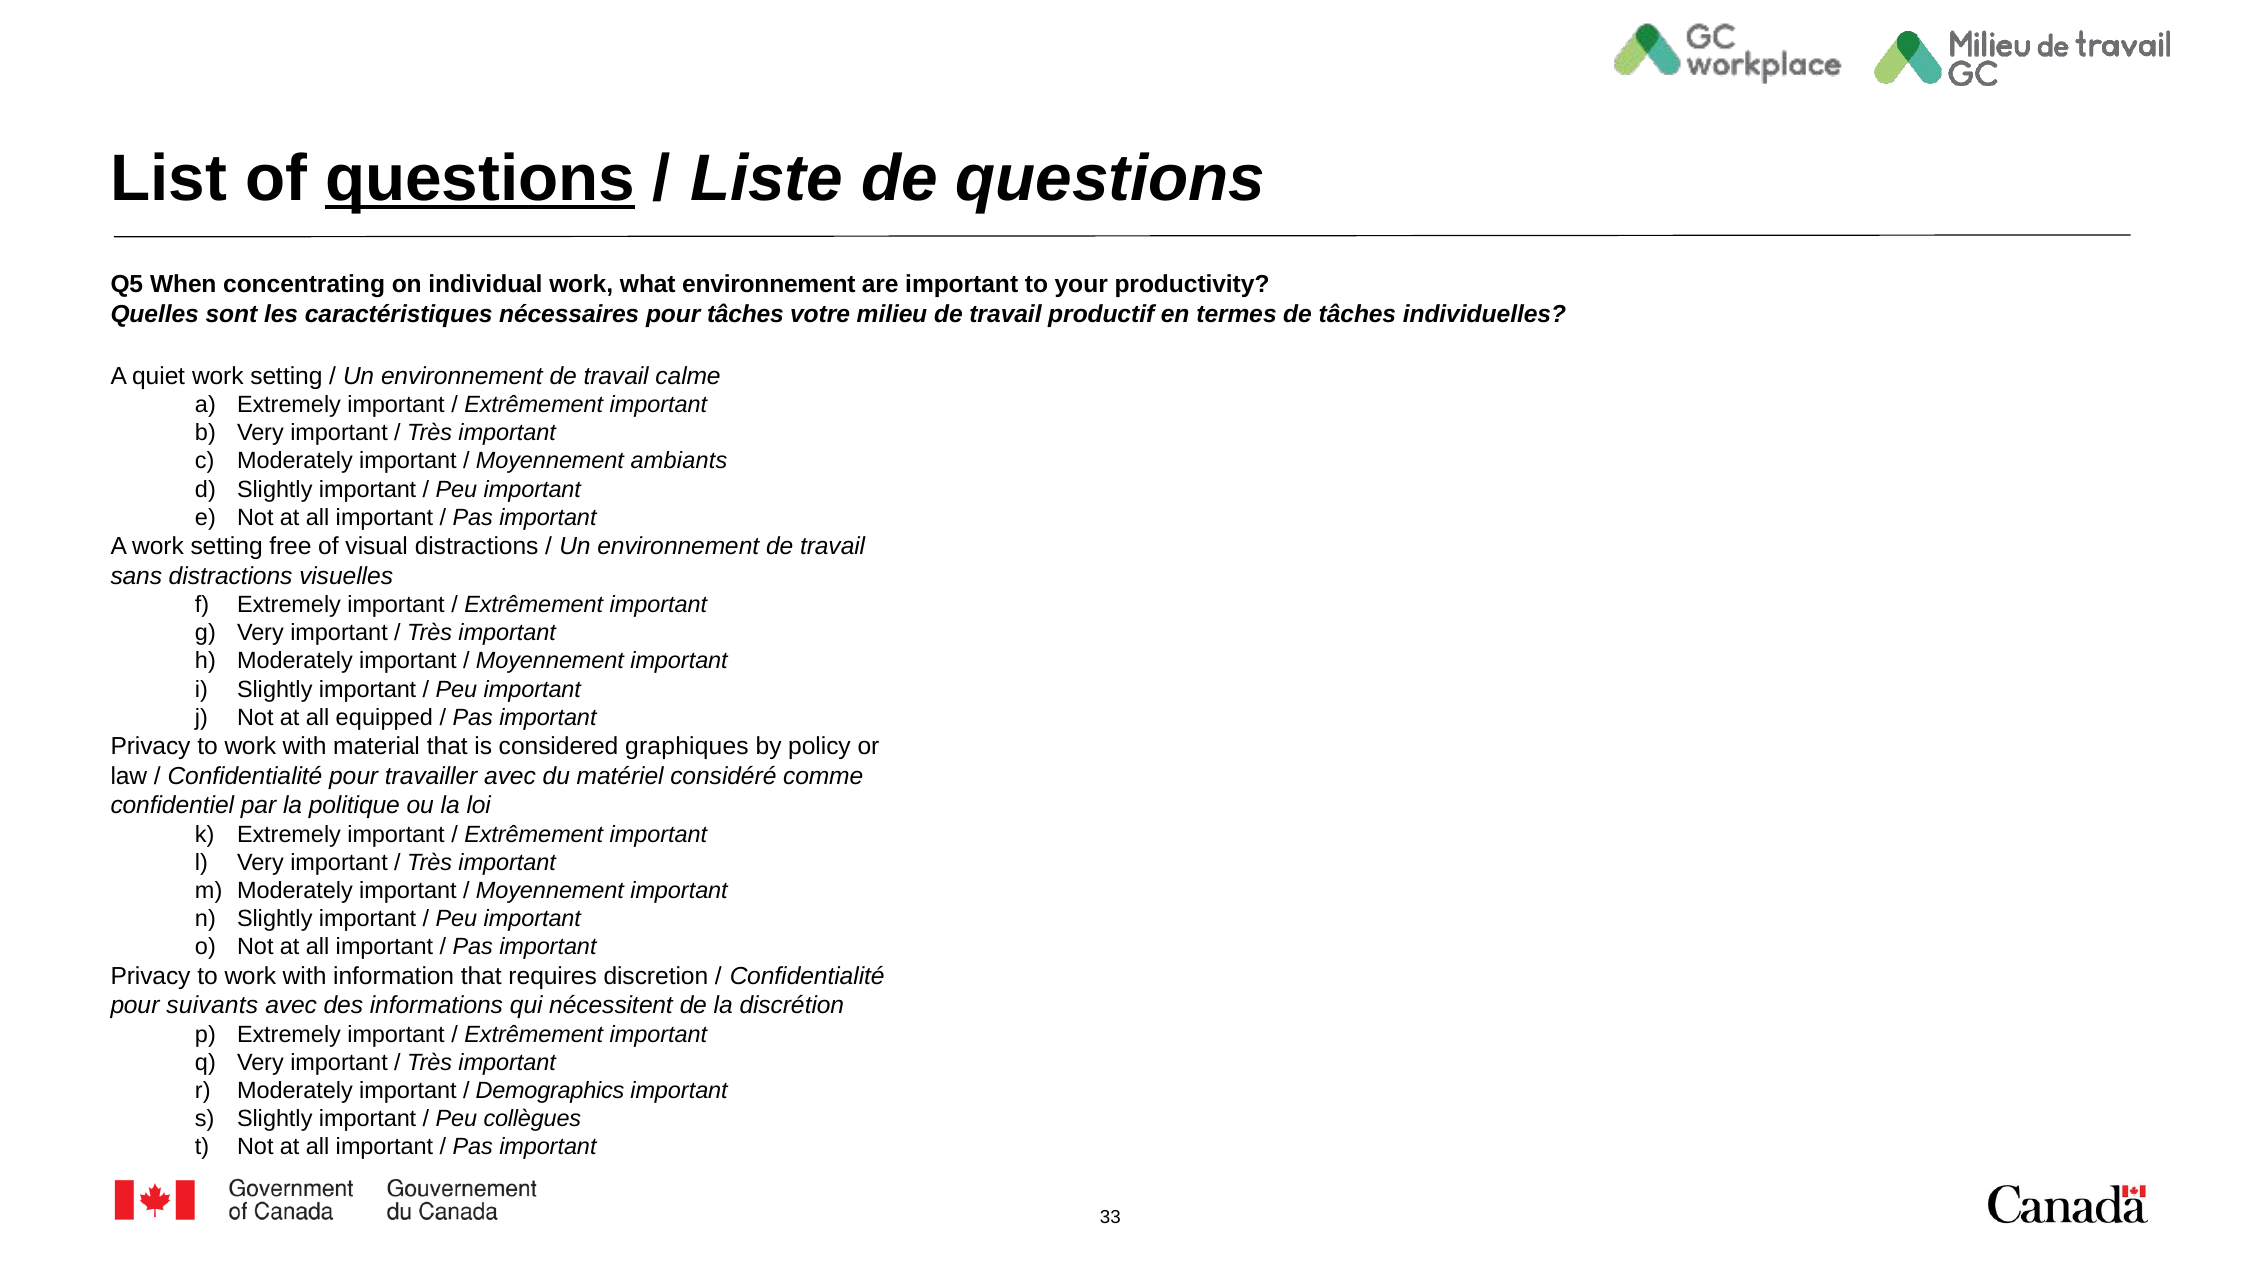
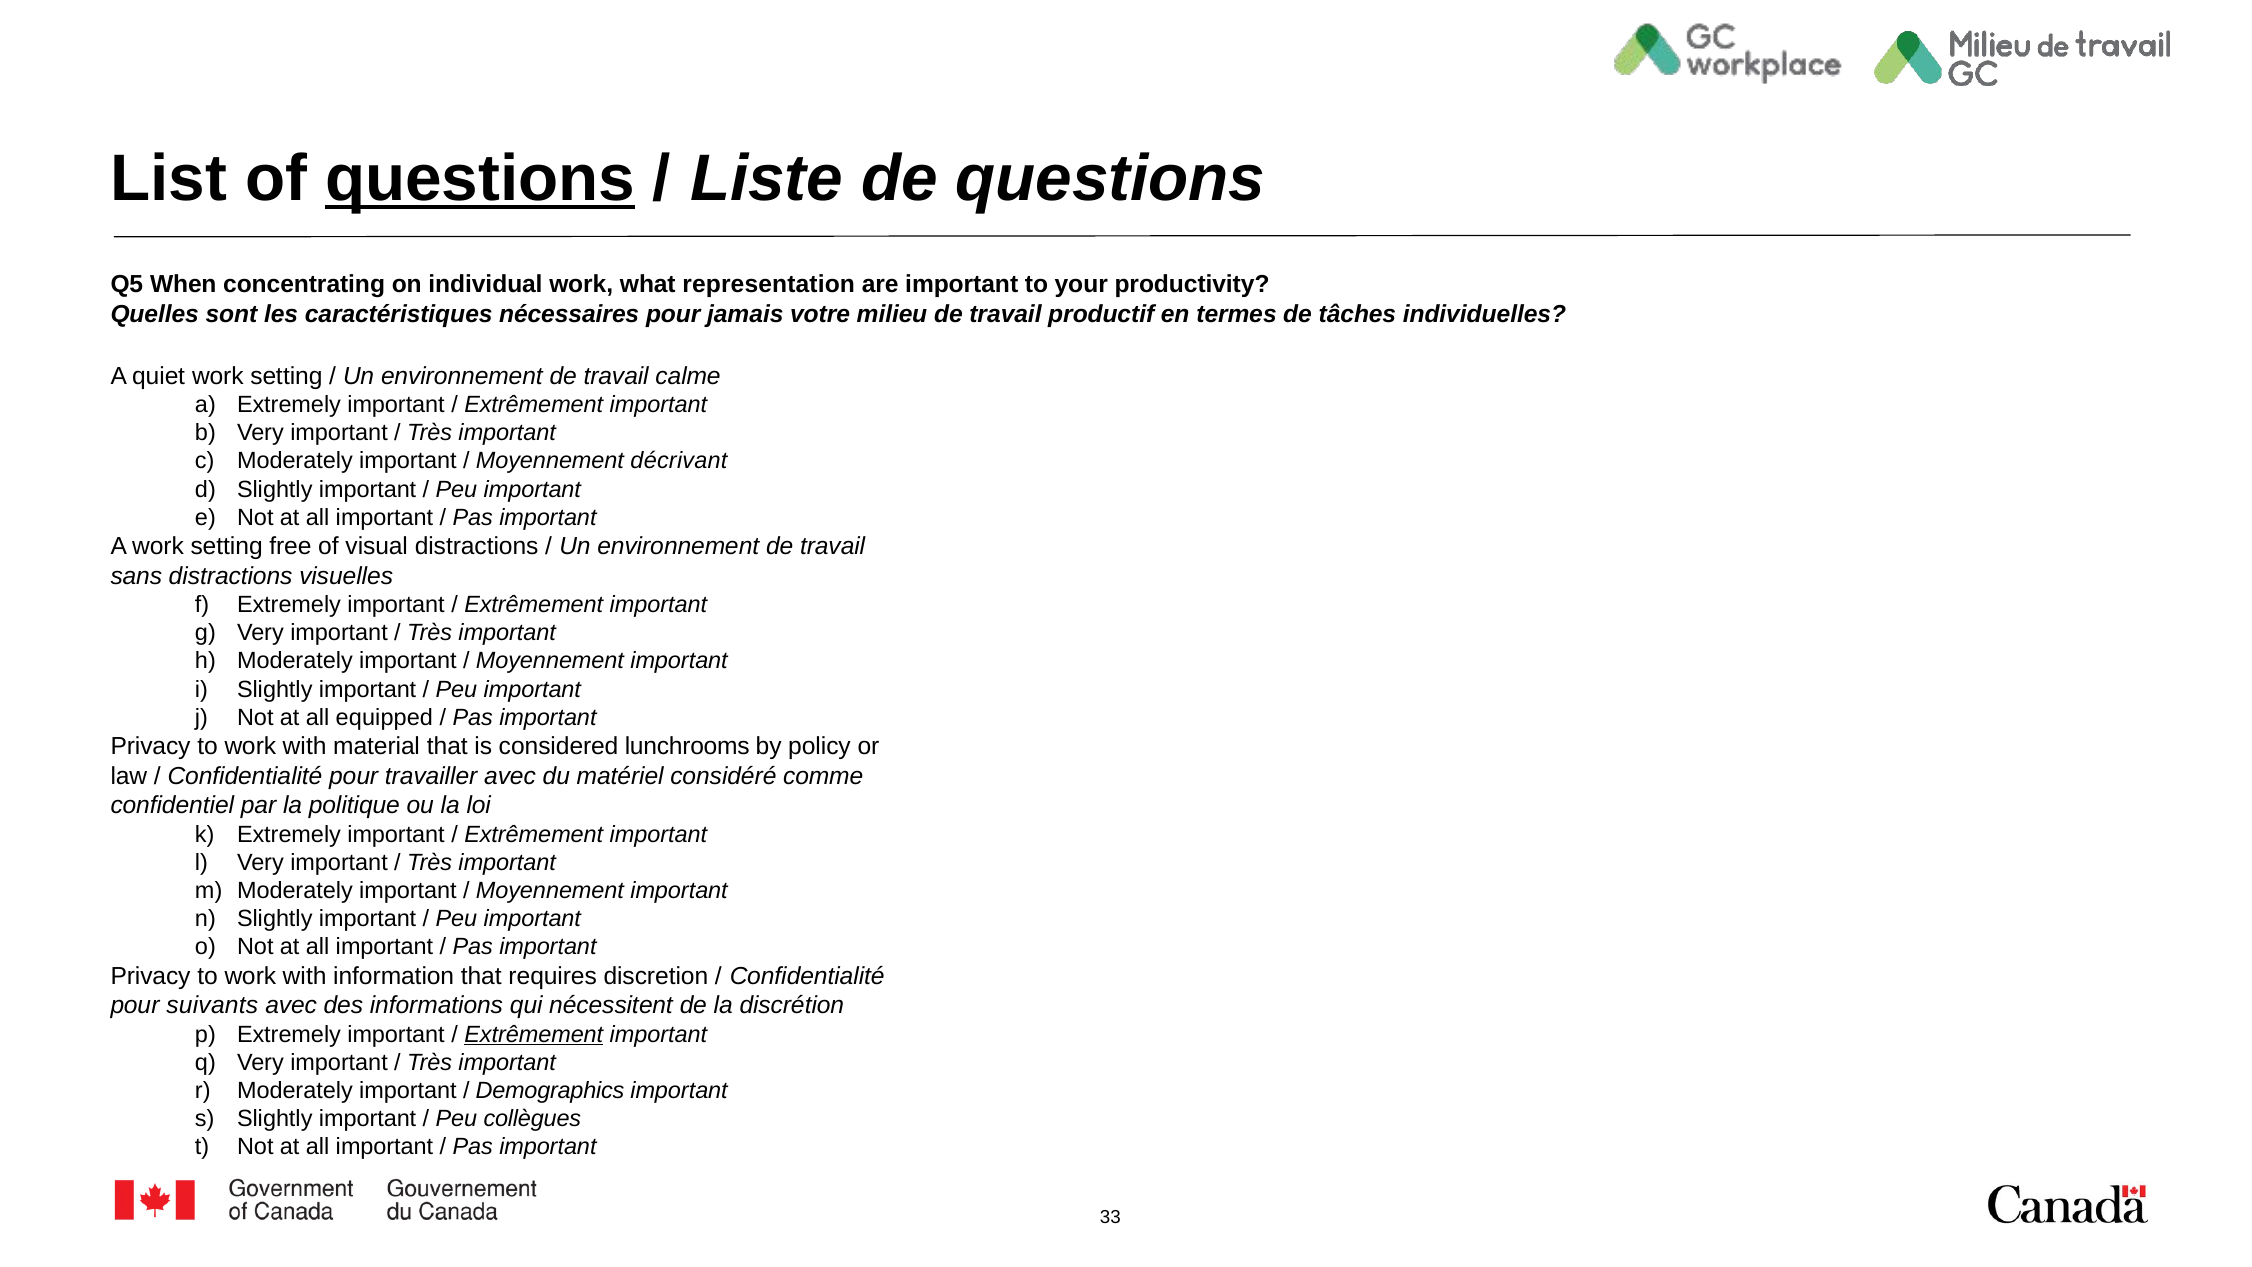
what environnement: environnement -> representation
pour tâches: tâches -> jamais
ambiants: ambiants -> décrivant
graphiques: graphiques -> lunchrooms
Extrêmement at (534, 1034) underline: none -> present
